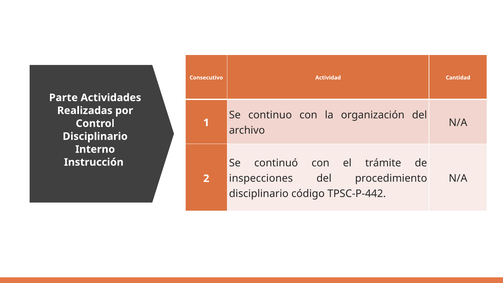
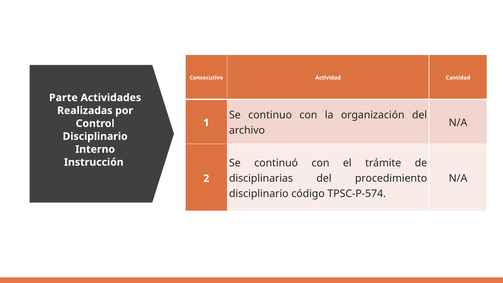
inspecciones: inspecciones -> disciplinarias
TPSC-P-442: TPSC-P-442 -> TPSC-P-574
